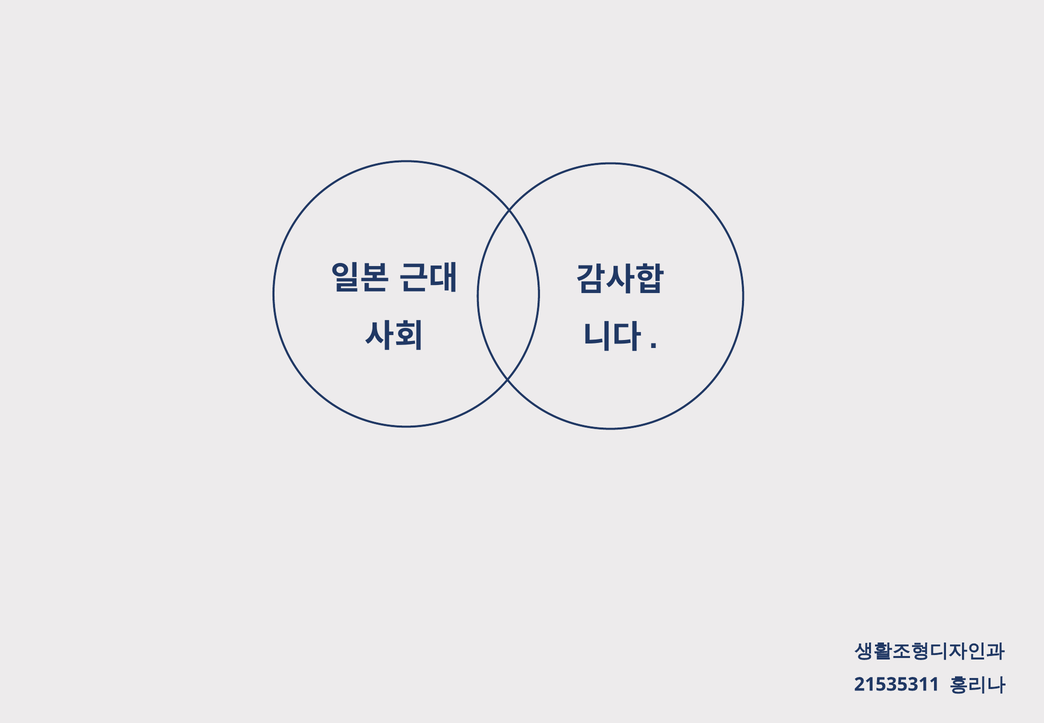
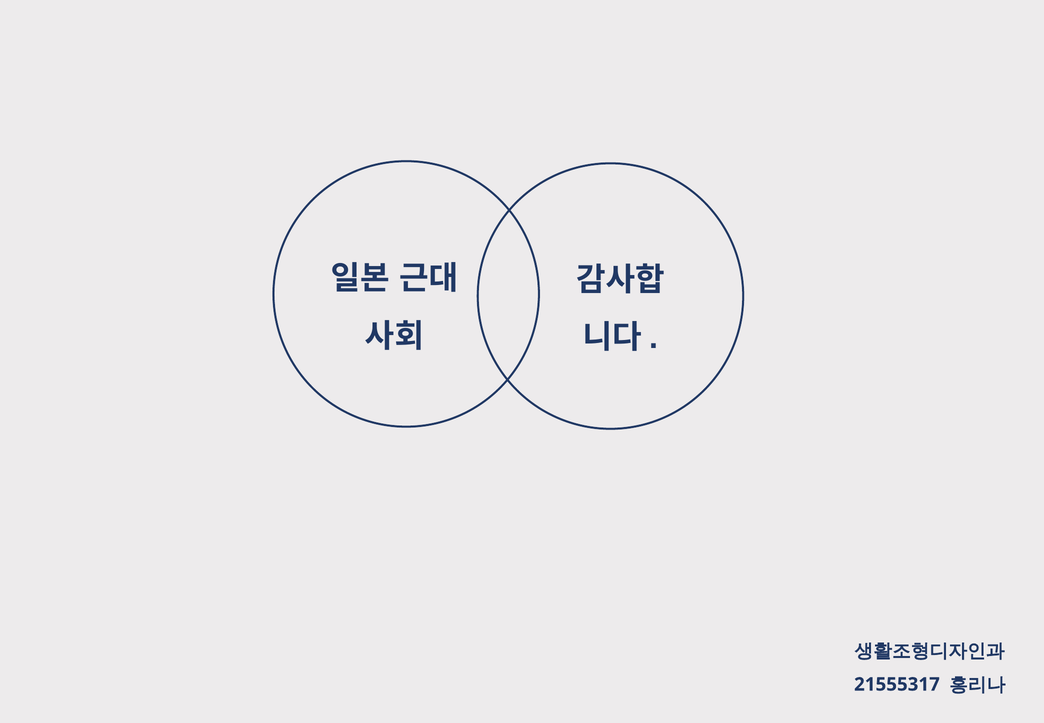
21535311: 21535311 -> 21555317
